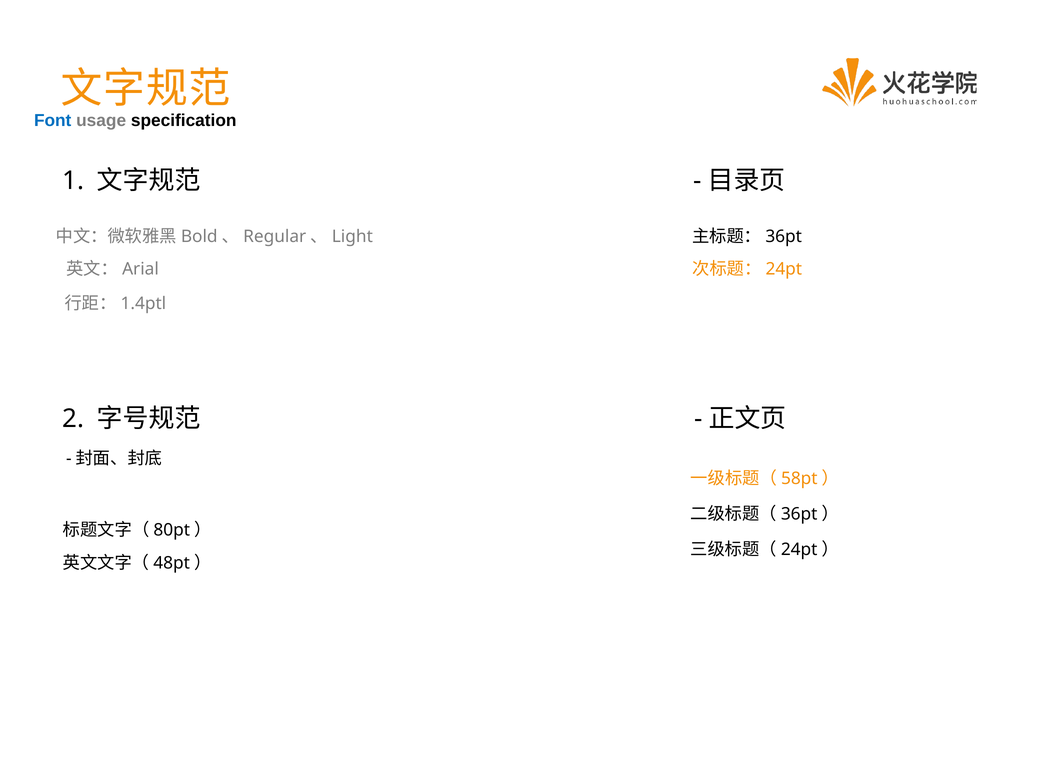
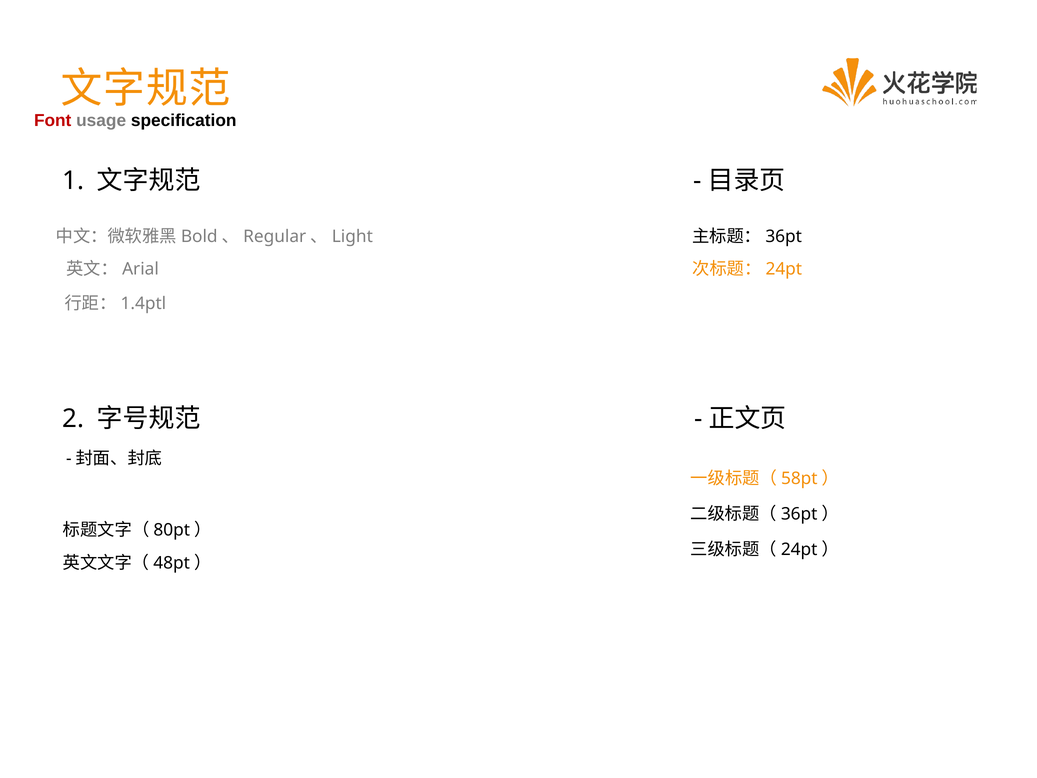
Font colour: blue -> red
